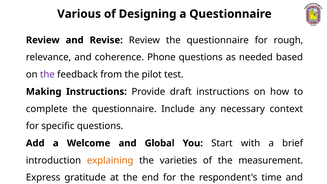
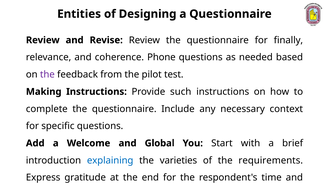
Various: Various -> Entities
rough: rough -> finally
draft: draft -> such
explaining colour: orange -> blue
measurement: measurement -> requirements
